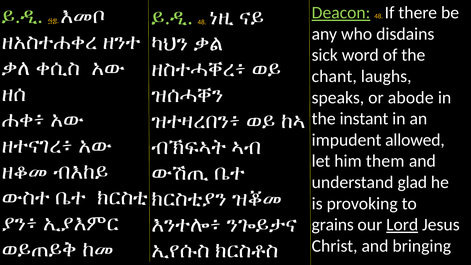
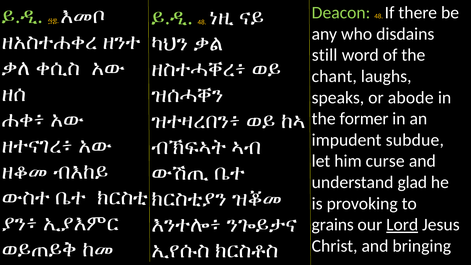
Deacon underline: present -> none
sick: sick -> still
instant: instant -> former
allowed: allowed -> subdue
them: them -> curse
